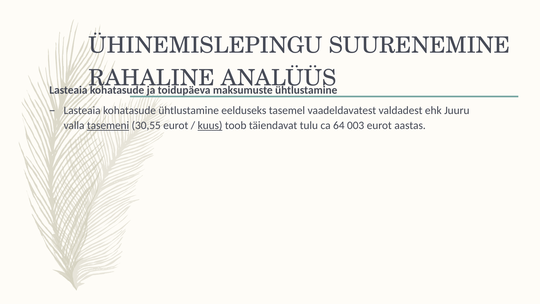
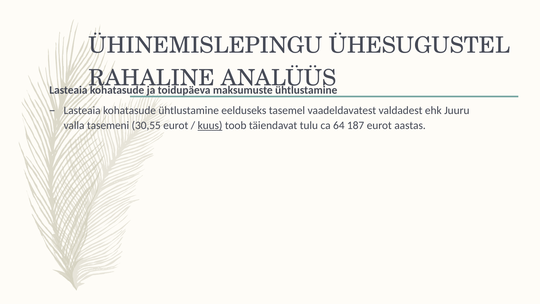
SUURENEMINE: SUURENEMINE -> ÜHESUGUSTEL
tasemeni underline: present -> none
003: 003 -> 187
